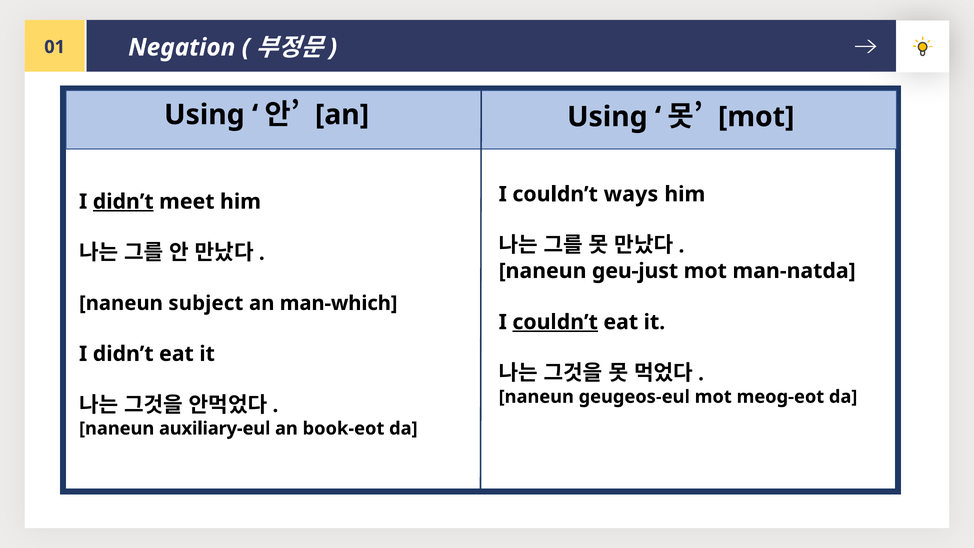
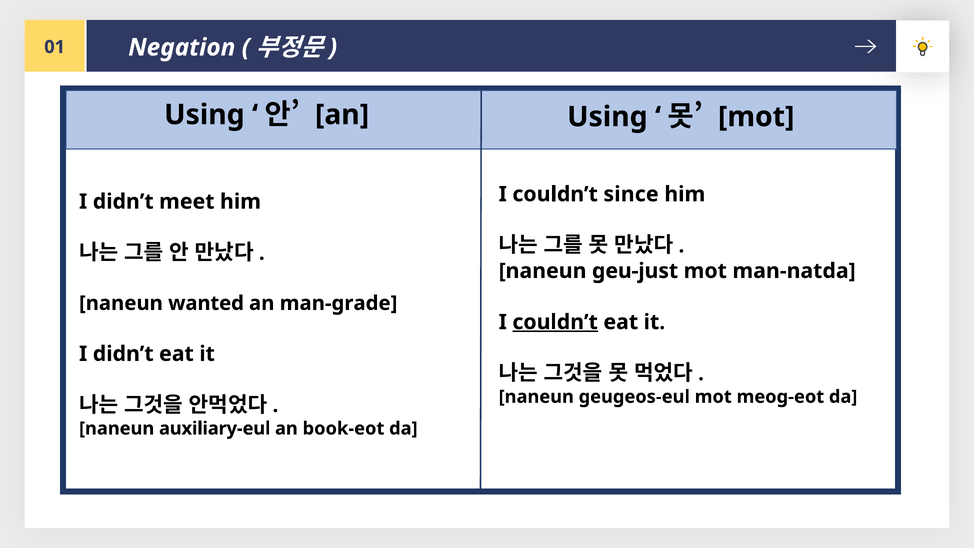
ways: ways -> since
didn’t at (123, 202) underline: present -> none
subject: subject -> wanted
man-which: man-which -> man-grade
